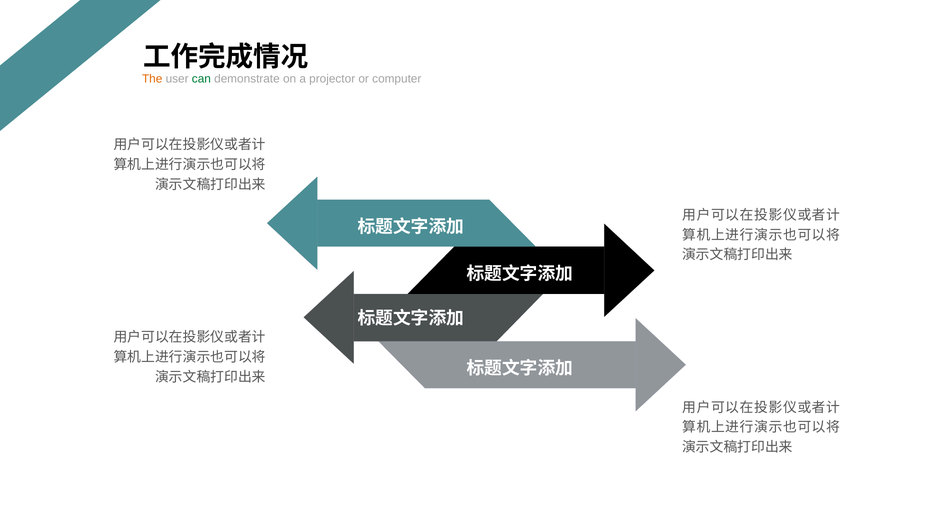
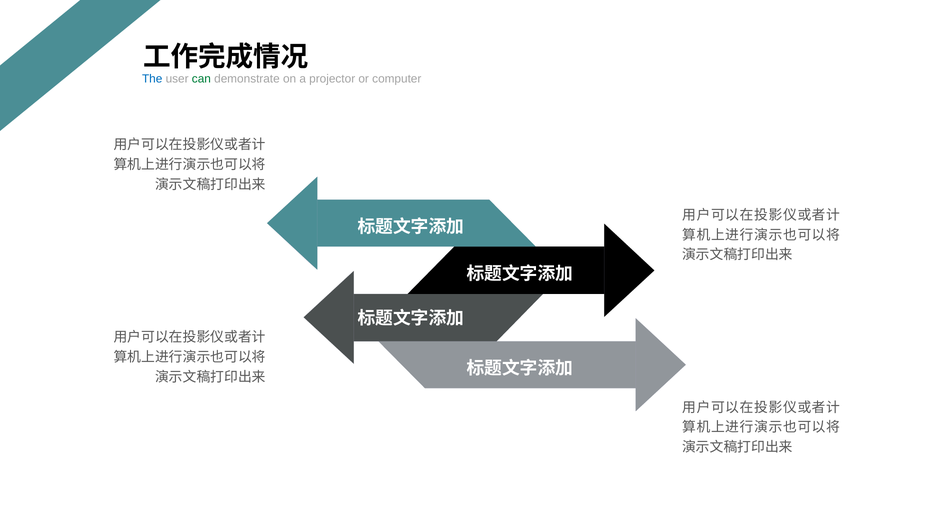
The colour: orange -> blue
